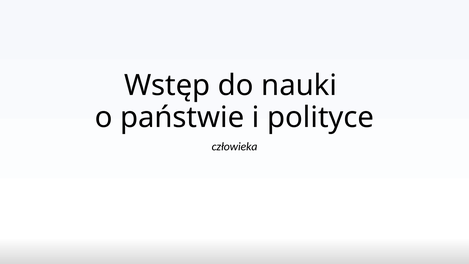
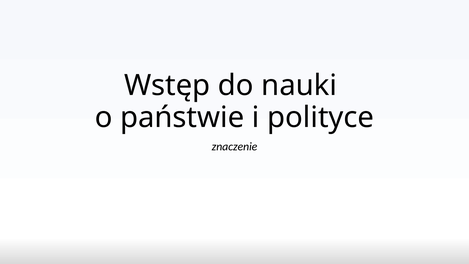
człowieka: człowieka -> znaczenie
